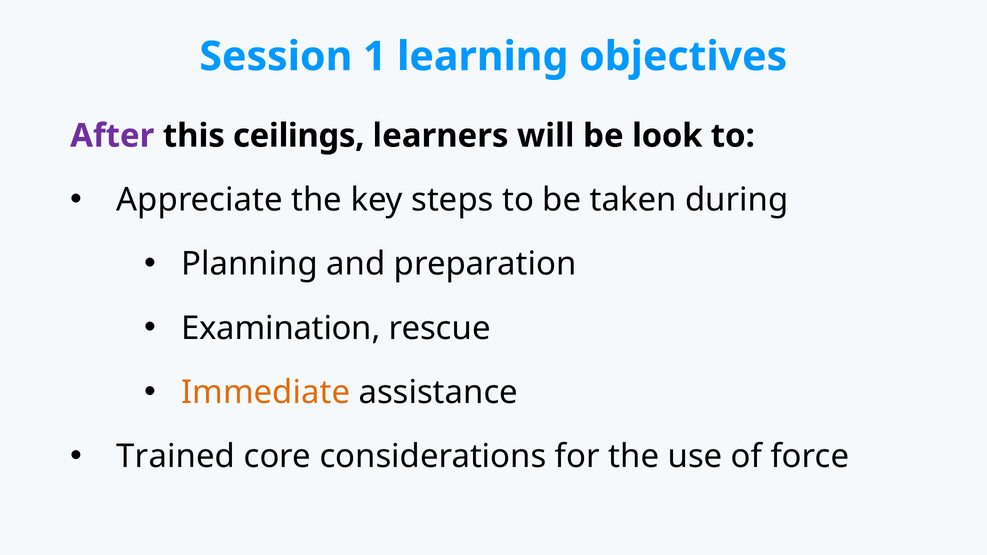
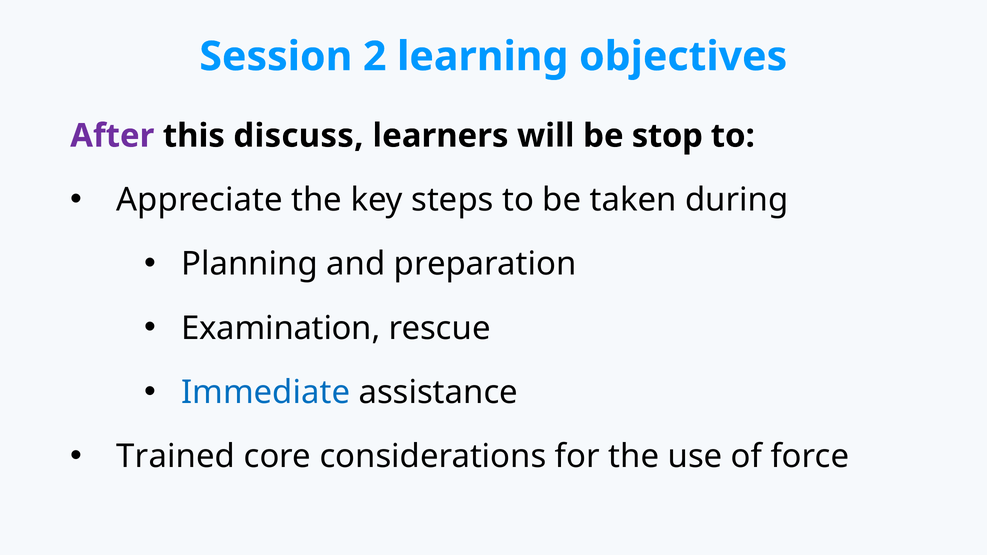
1: 1 -> 2
ceilings: ceilings -> discuss
look: look -> stop
Immediate colour: orange -> blue
